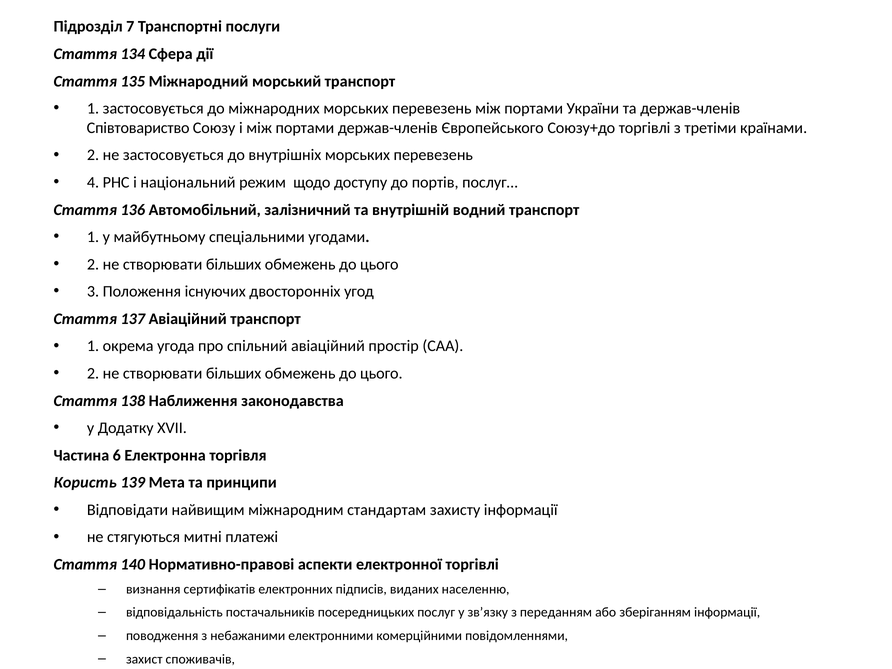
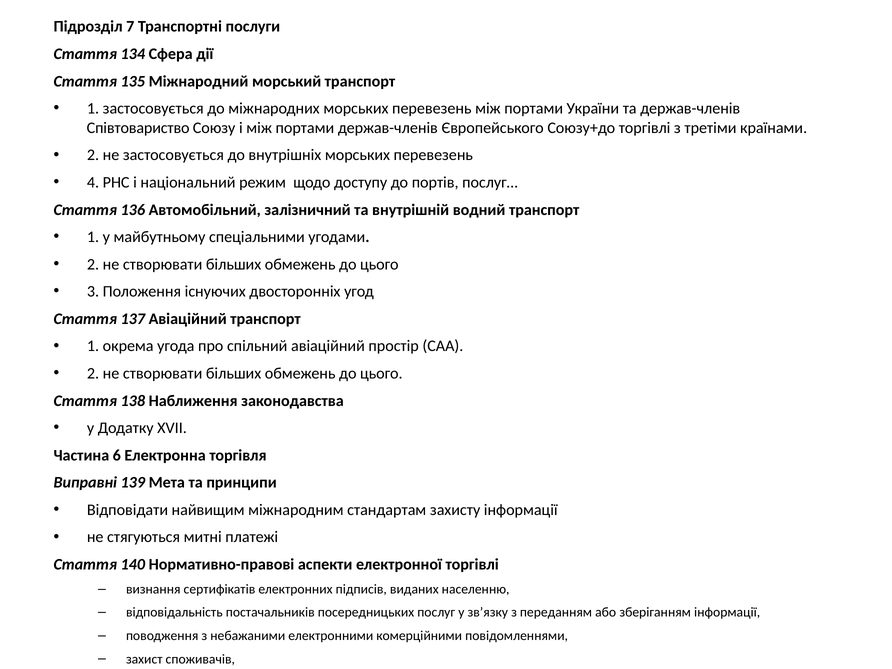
Користь: Користь -> Виправні
